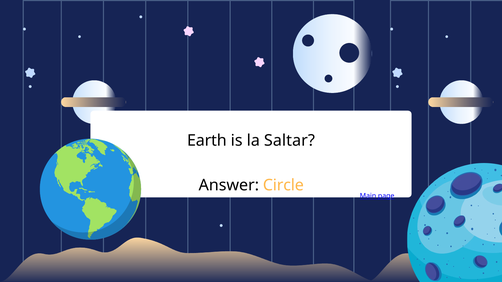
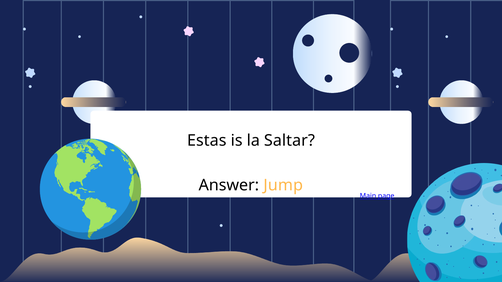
Earth: Earth -> Estas
Circle: Circle -> Jump
